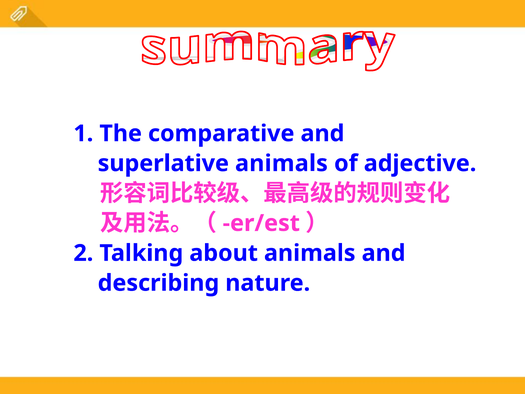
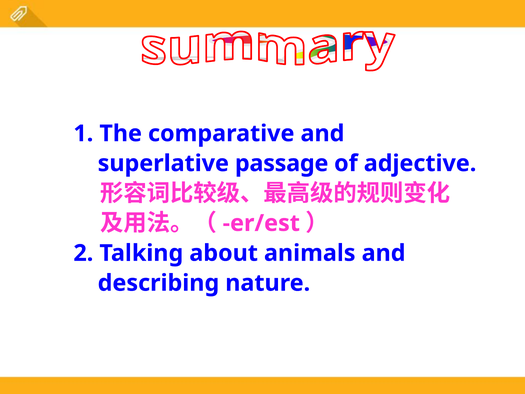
superlative animals: animals -> passage
